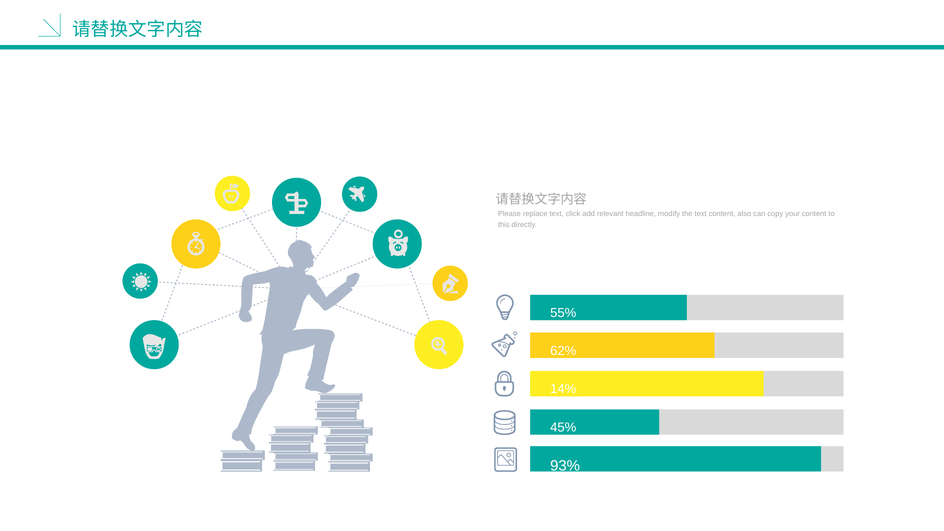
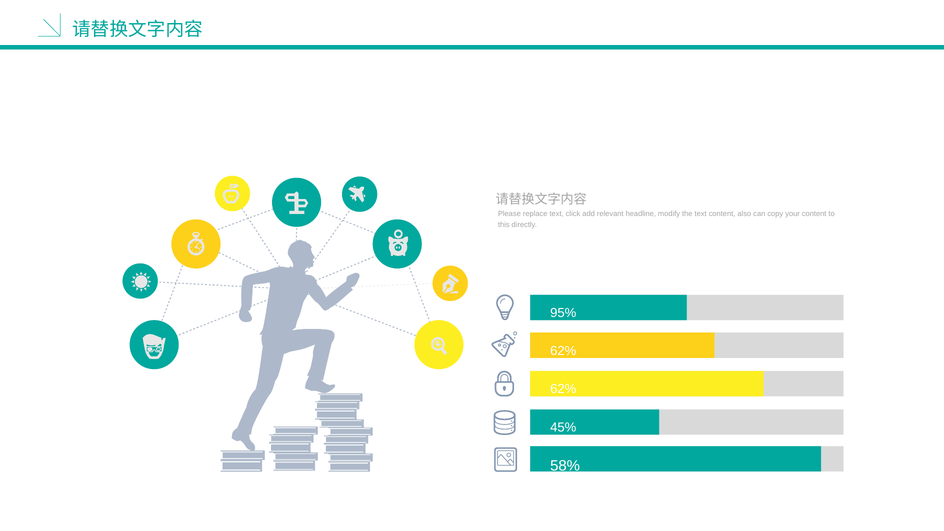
55%: 55% -> 95%
14% at (563, 389): 14% -> 62%
93%: 93% -> 58%
